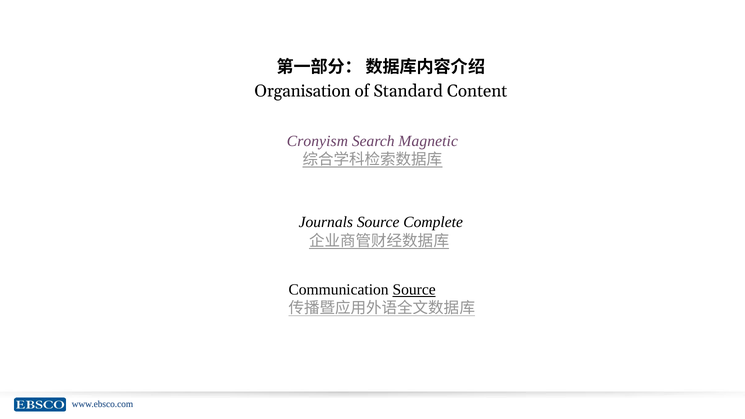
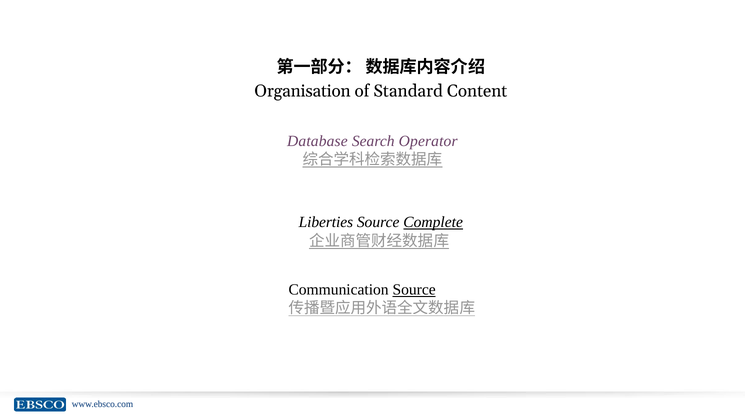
Cronyism: Cronyism -> Database
Magnetic: Magnetic -> Operator
Journals: Journals -> Liberties
Complete underline: none -> present
